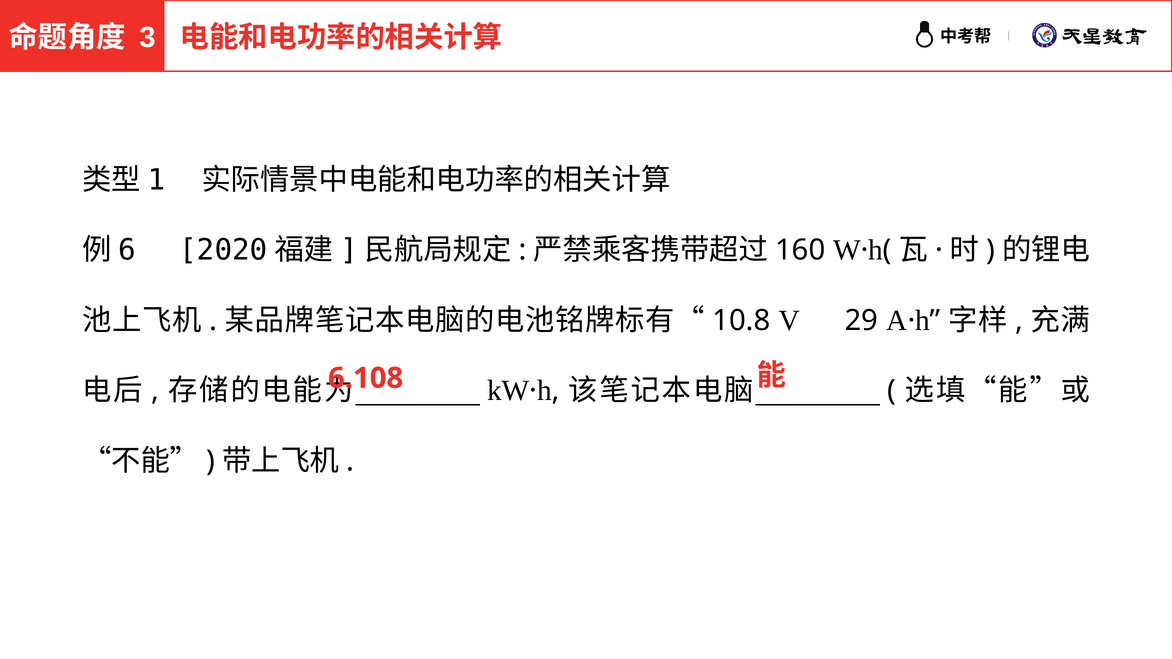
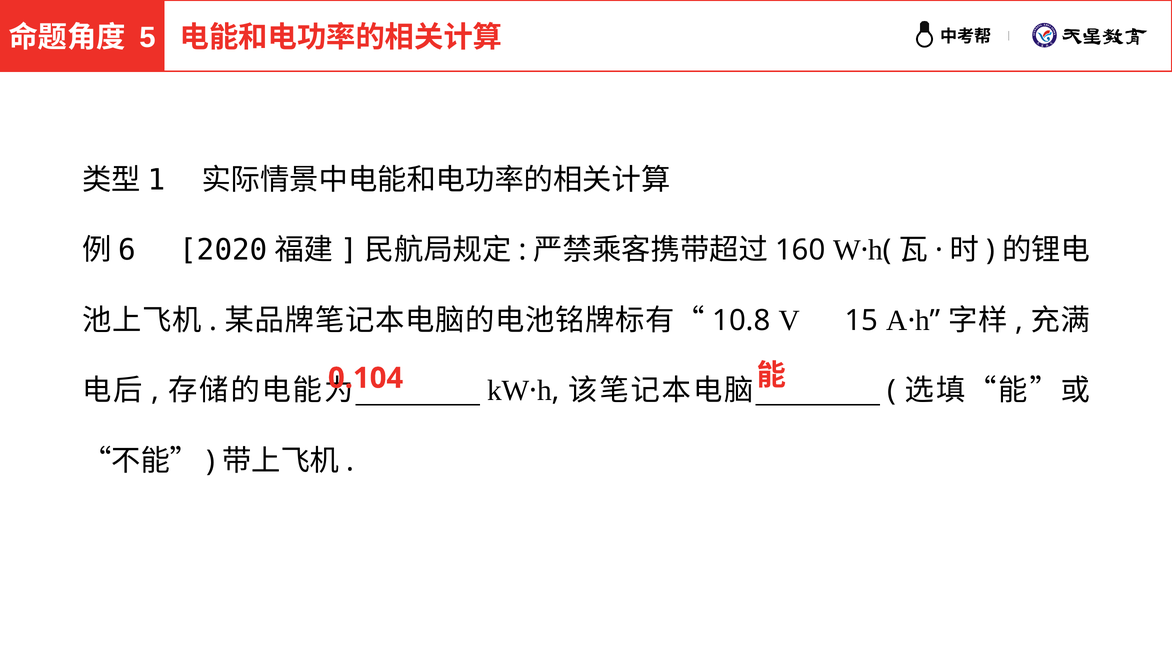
3: 3 -> 5
29: 29 -> 15
6.108: 6.108 -> 0.104
